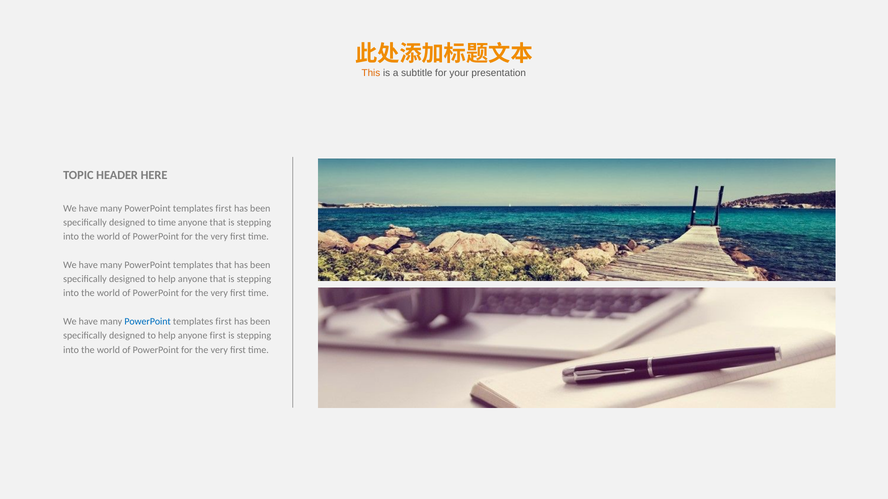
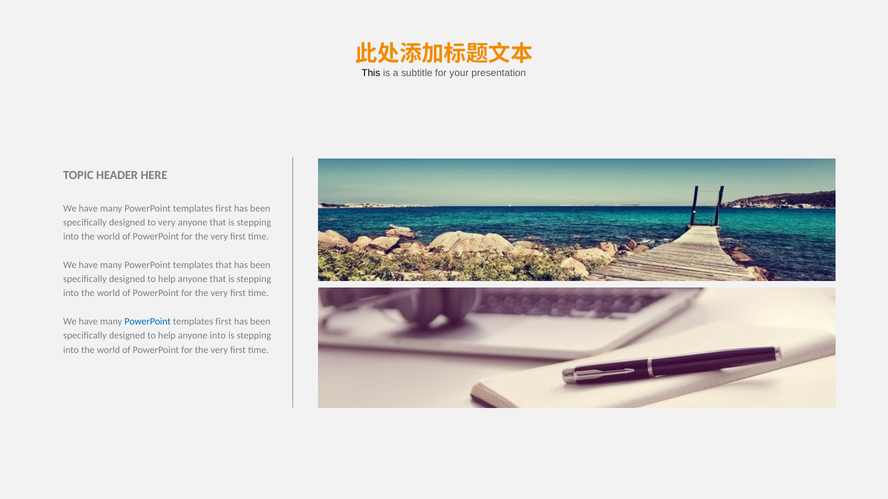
This colour: orange -> black
to time: time -> very
anyone first: first -> into
